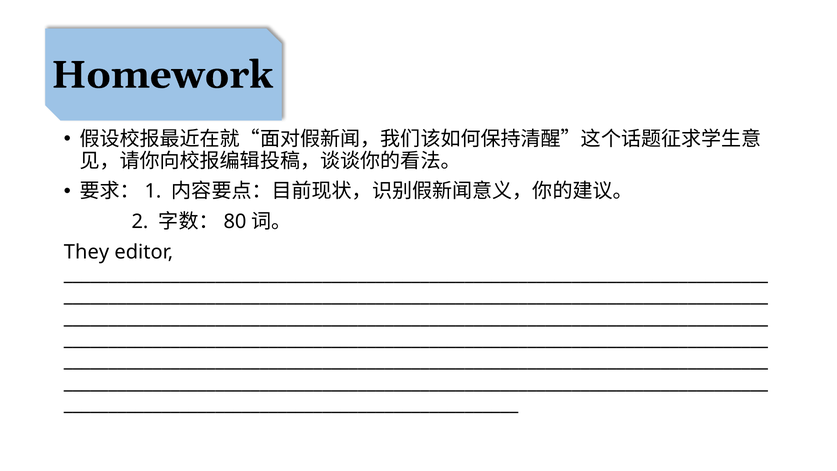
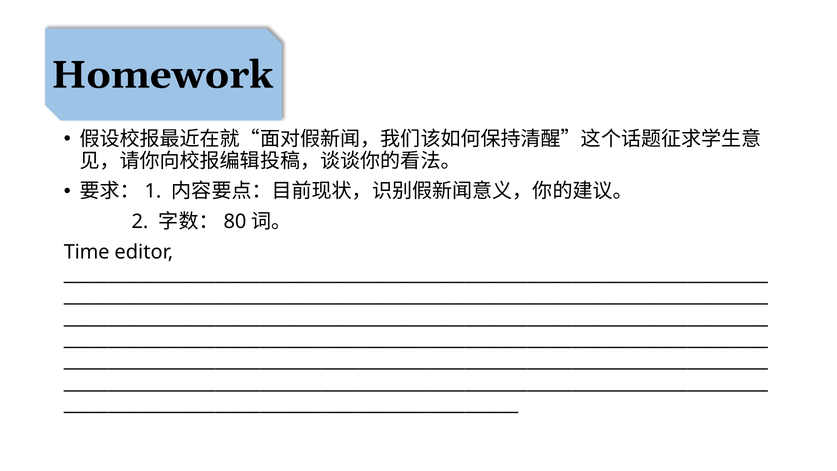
They: They -> Time
